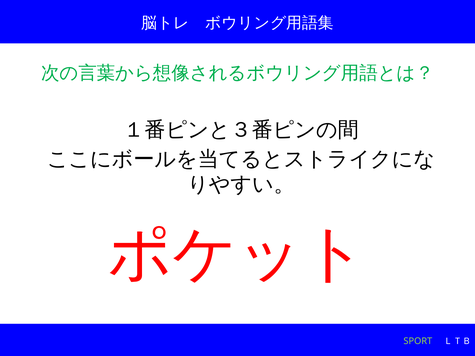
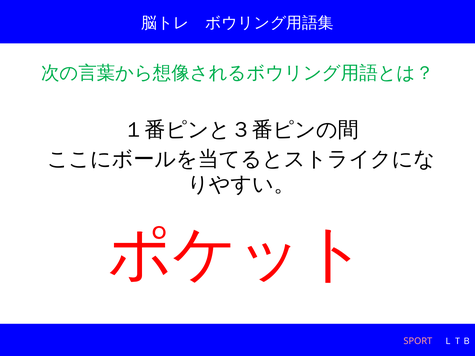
SPORT colour: light green -> pink
